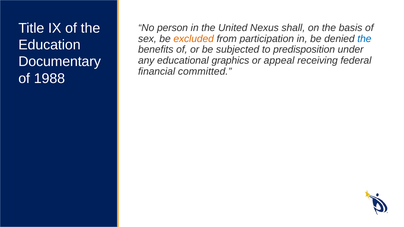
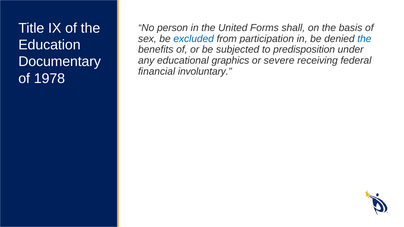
Nexus: Nexus -> Forms
excluded colour: orange -> blue
appeal: appeal -> severe
committed: committed -> involuntary
1988: 1988 -> 1978
